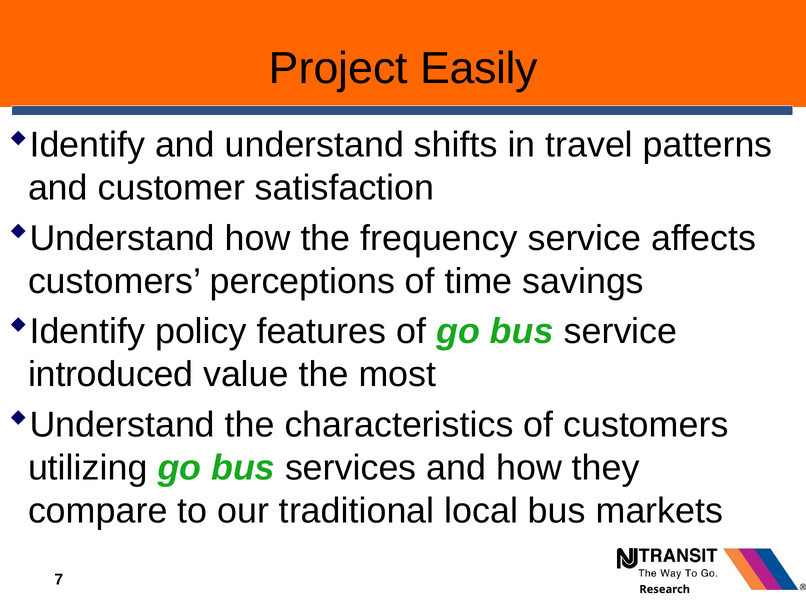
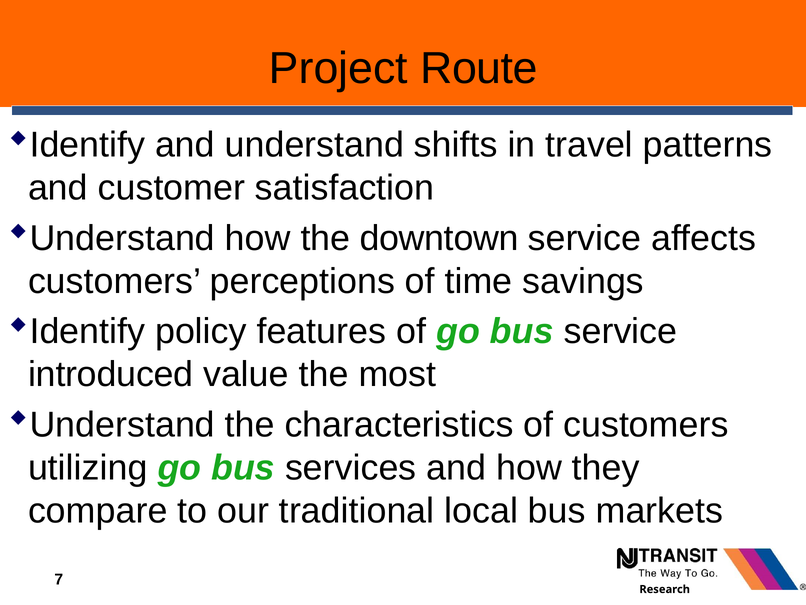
Easily: Easily -> Route
frequency: frequency -> downtown
